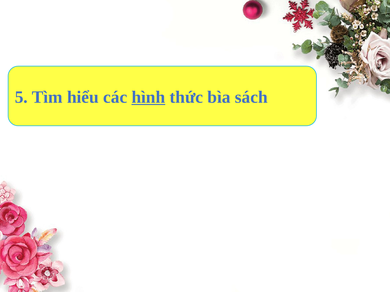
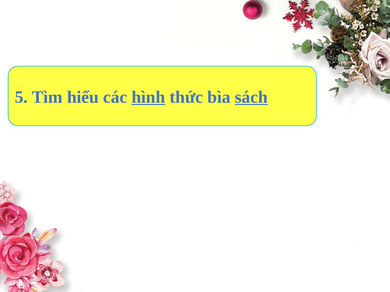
sách underline: none -> present
